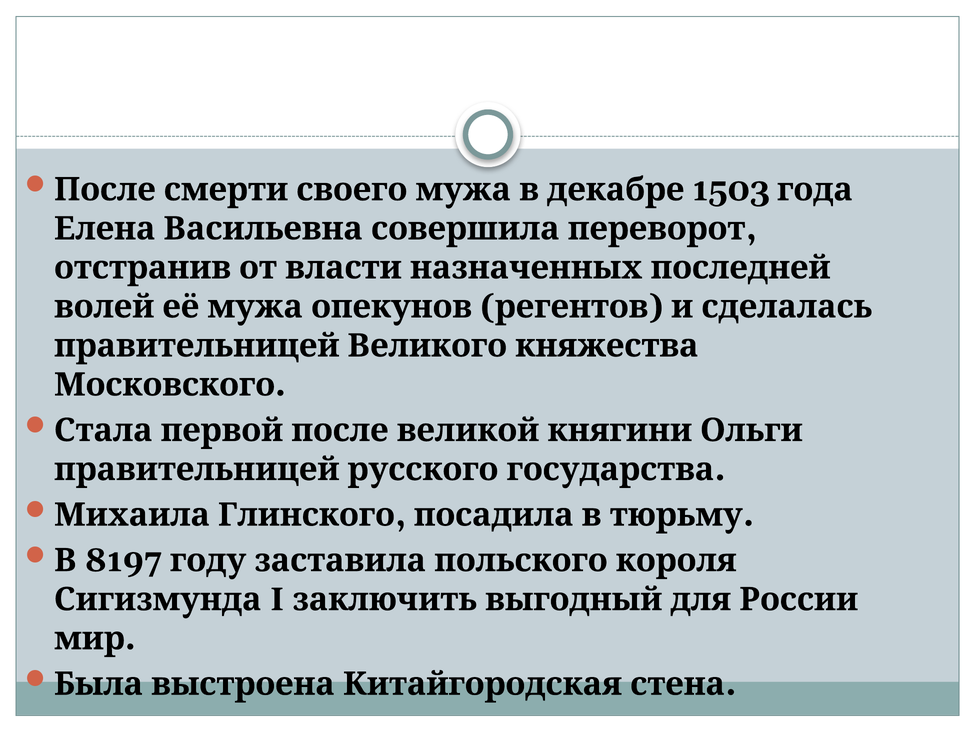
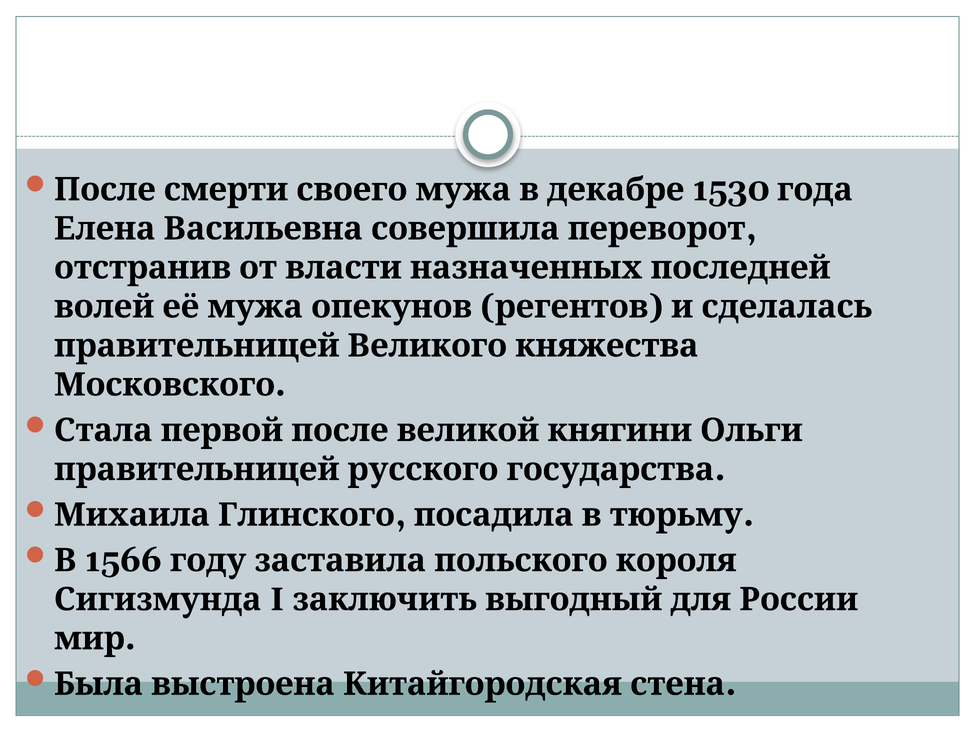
1503: 1503 -> 1530
8197: 8197 -> 1566
